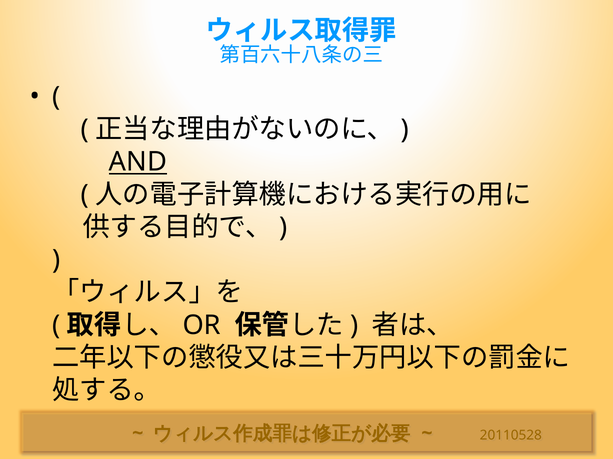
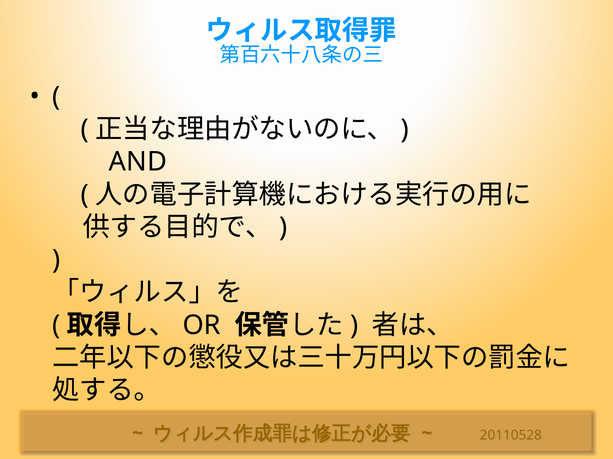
AND underline: present -> none
